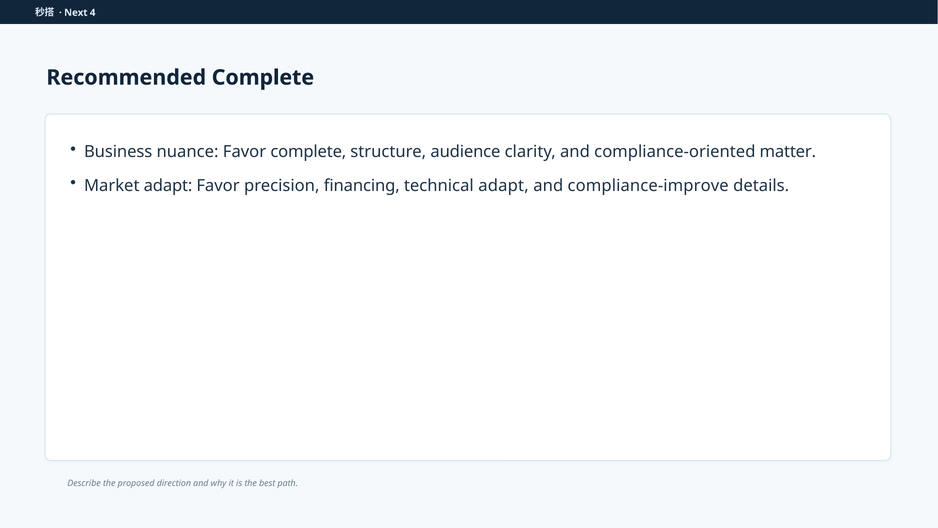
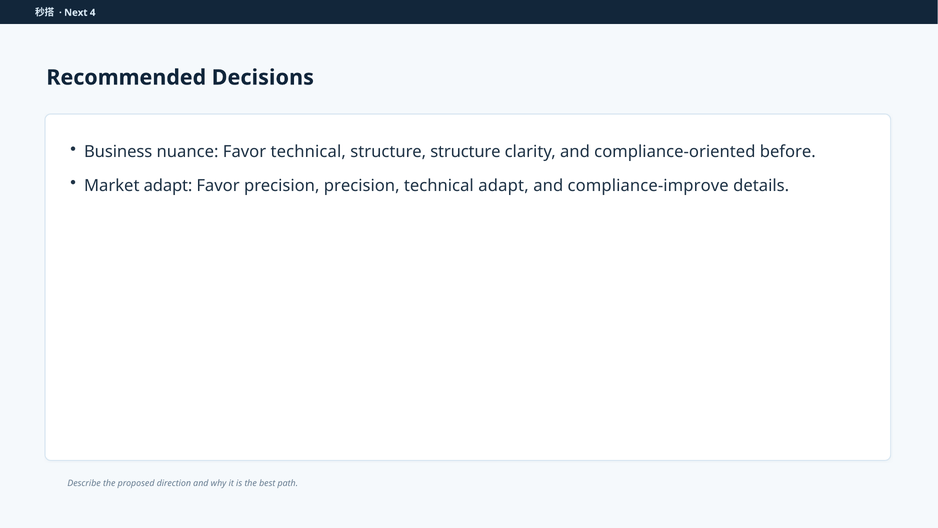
Recommended Complete: Complete -> Decisions
Favor complete: complete -> technical
structure audience: audience -> structure
matter: matter -> before
precision financing: financing -> precision
